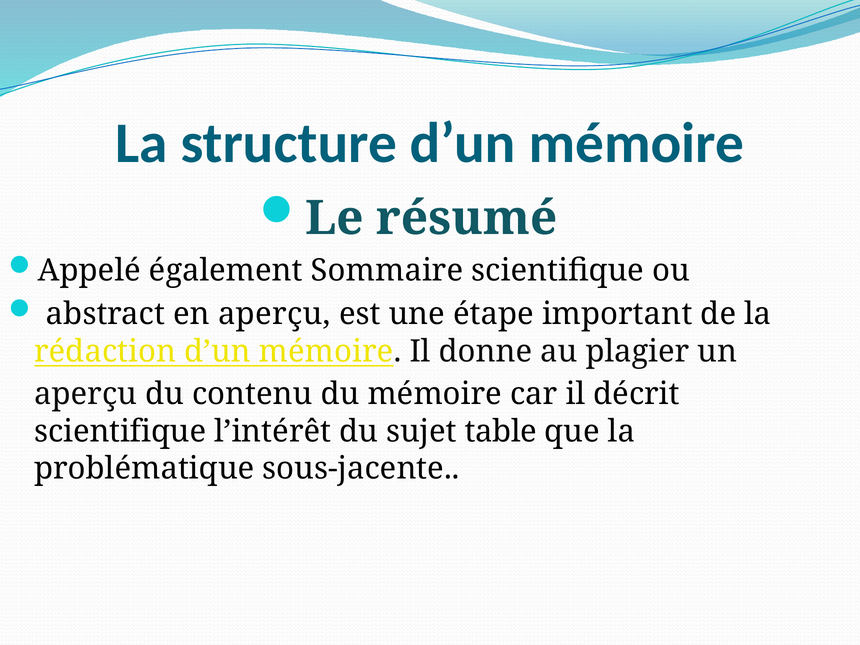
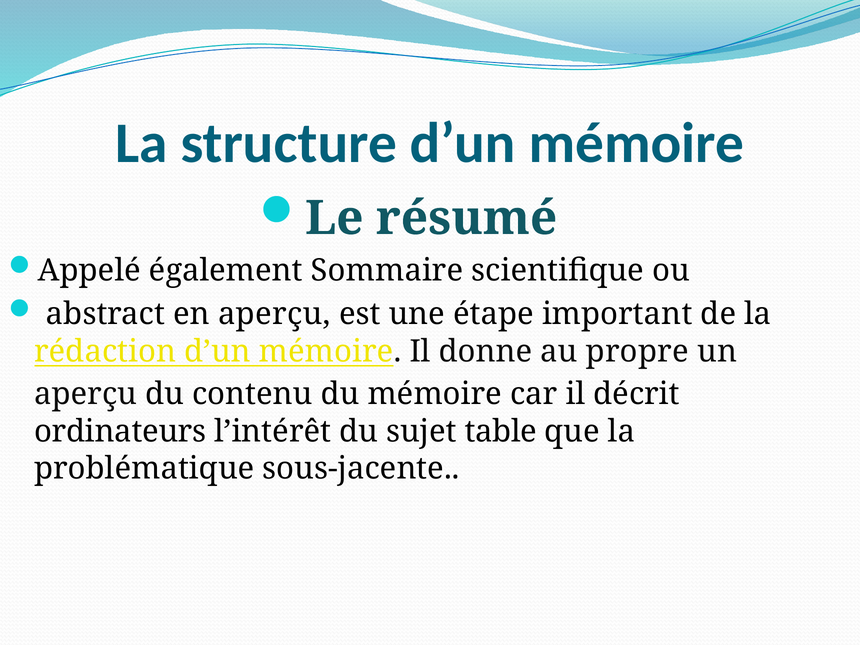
plagier: plagier -> propre
scientifique at (120, 431): scientifique -> ordinateurs
